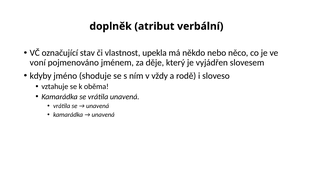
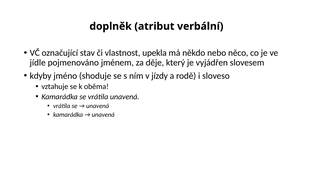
voní: voní -> jídle
vždy: vždy -> jízdy
